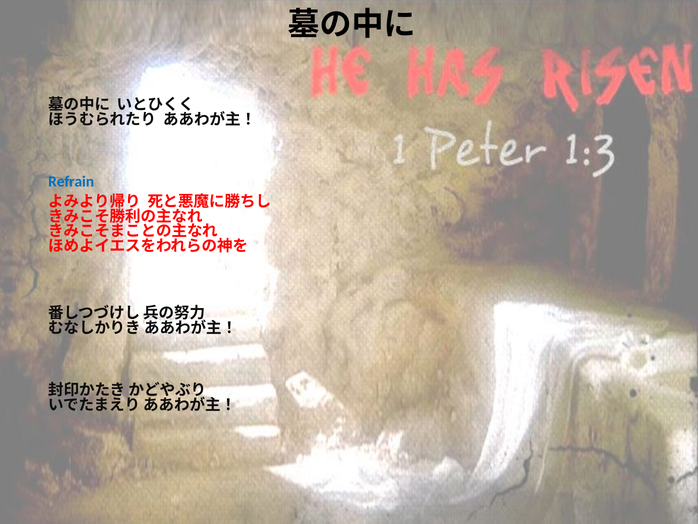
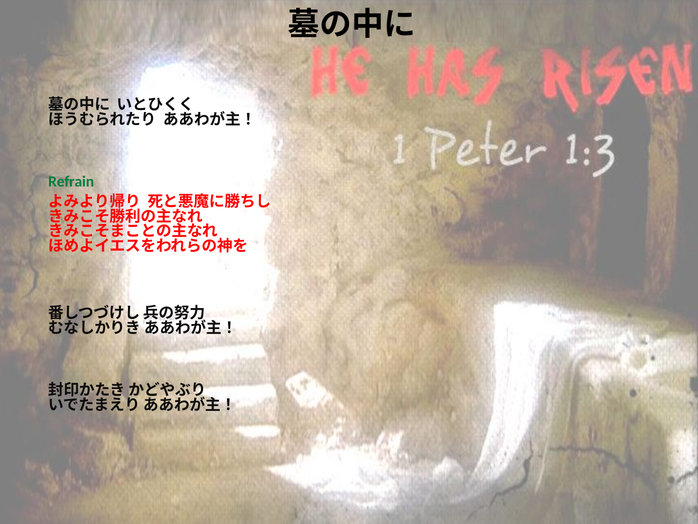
Refrain colour: blue -> green
